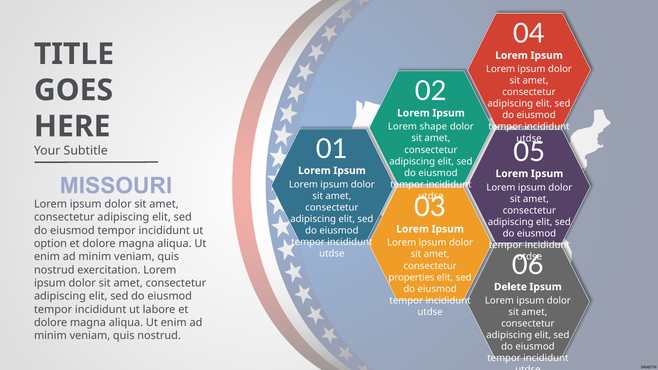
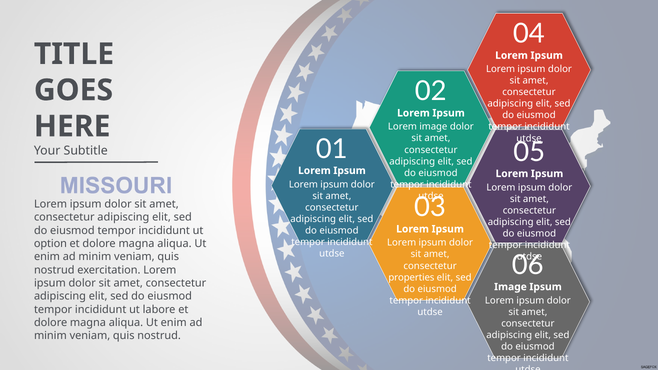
Lorem shape: shape -> image
Delete at (510, 287): Delete -> Image
